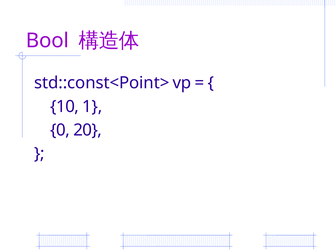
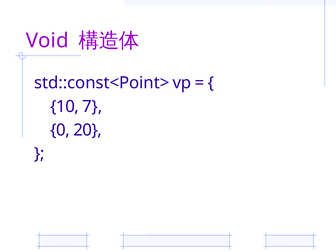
Bool: Bool -> Void
1: 1 -> 7
